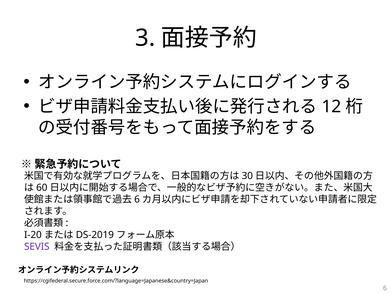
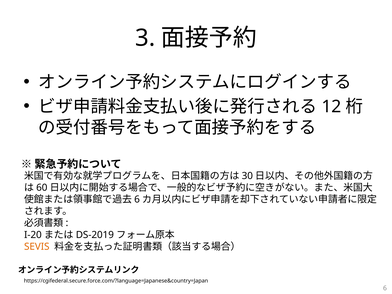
SEVIS colour: purple -> orange
